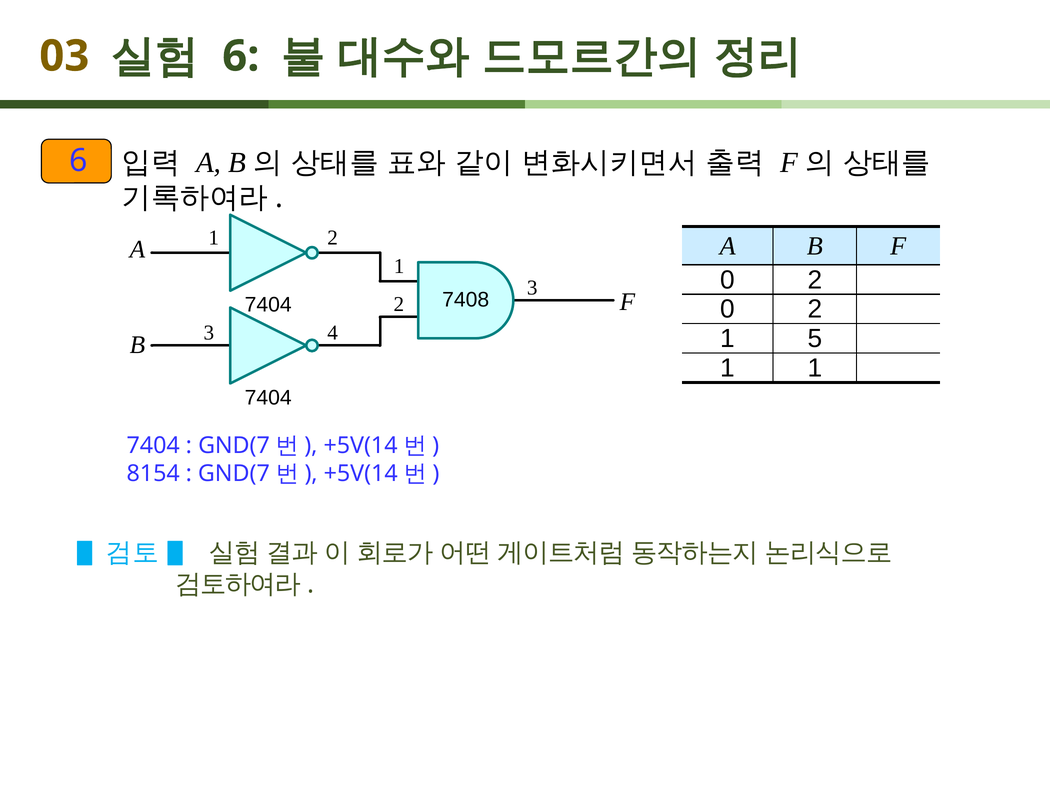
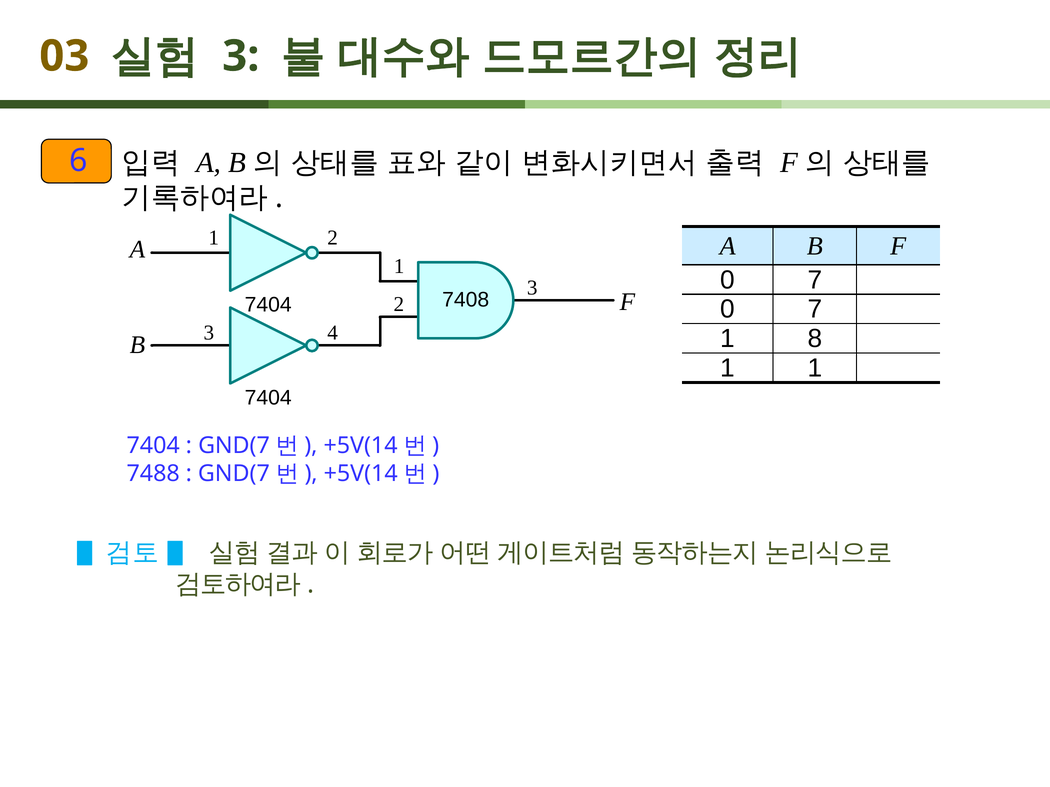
6 at (241, 56): 6 -> 3
2 at (815, 280): 2 -> 7
2 at (815, 310): 2 -> 7
5: 5 -> 8
8154: 8154 -> 7488
